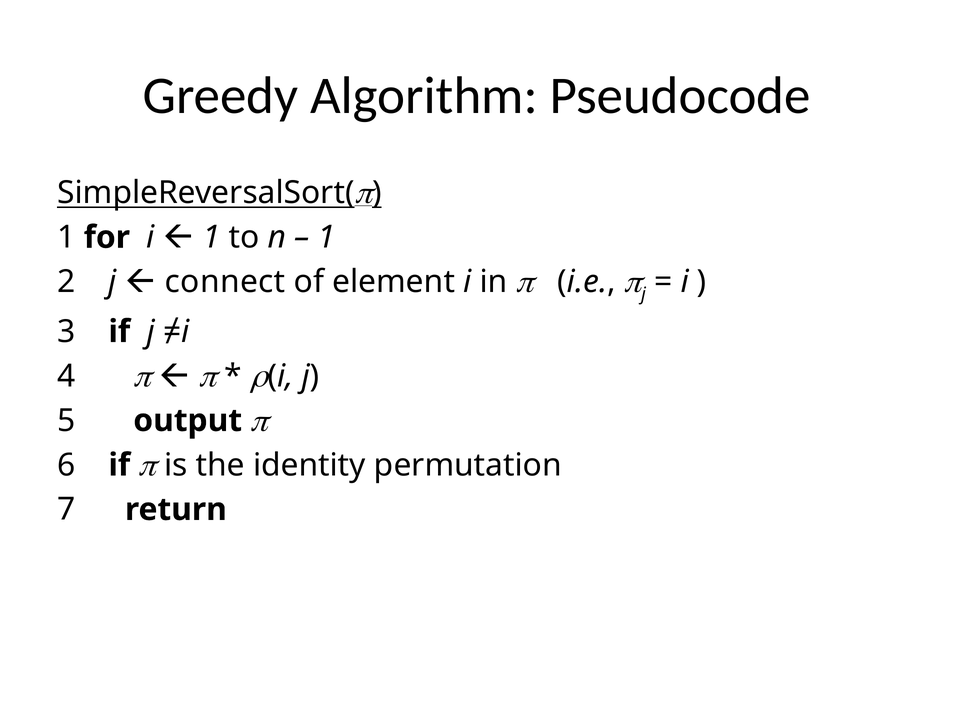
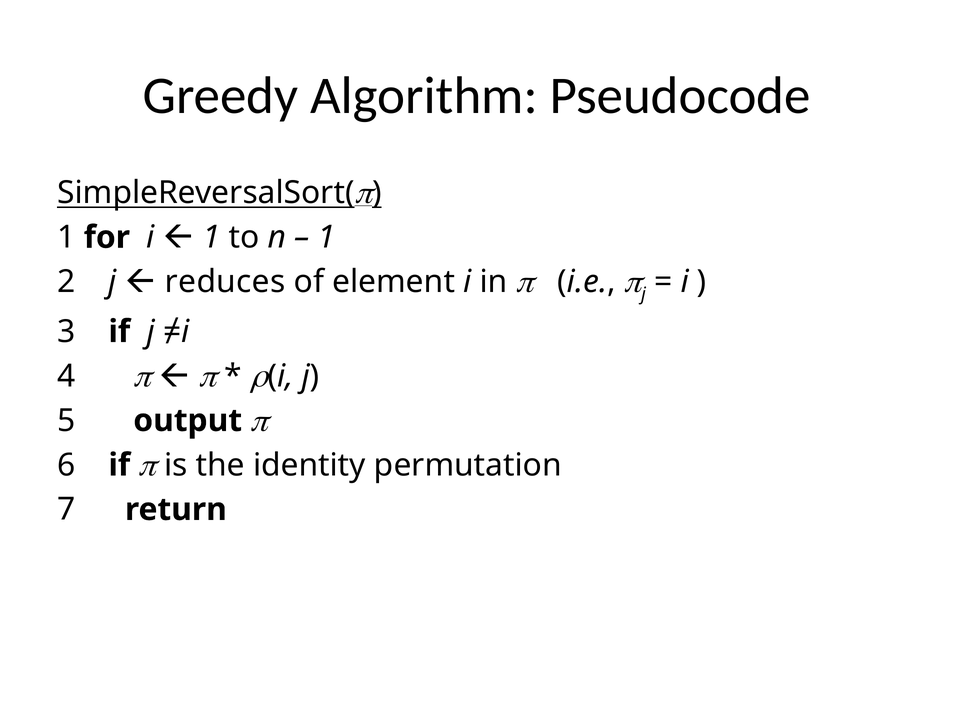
connect: connect -> reduces
